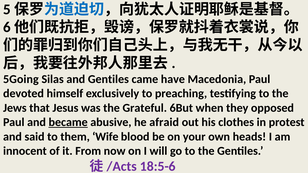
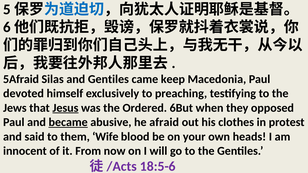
5Going: 5Going -> 5Afraid
have: have -> keep
Jesus underline: none -> present
Grateful: Grateful -> Ordered
